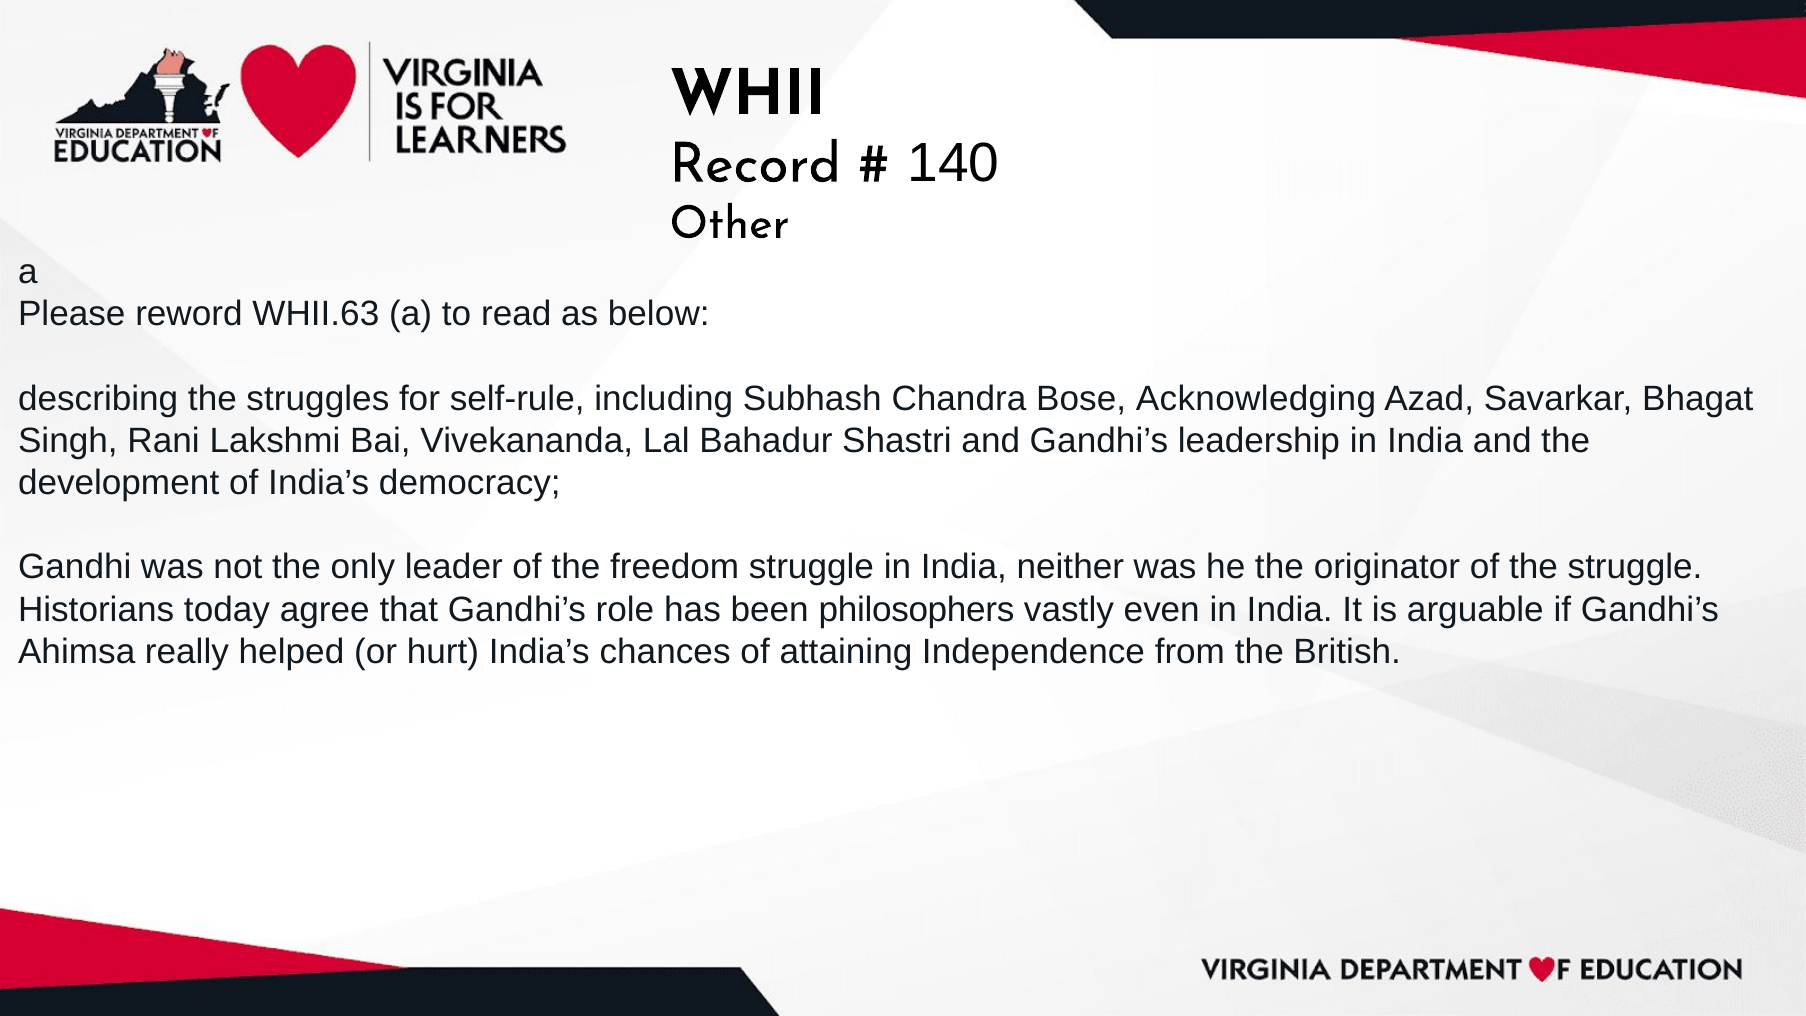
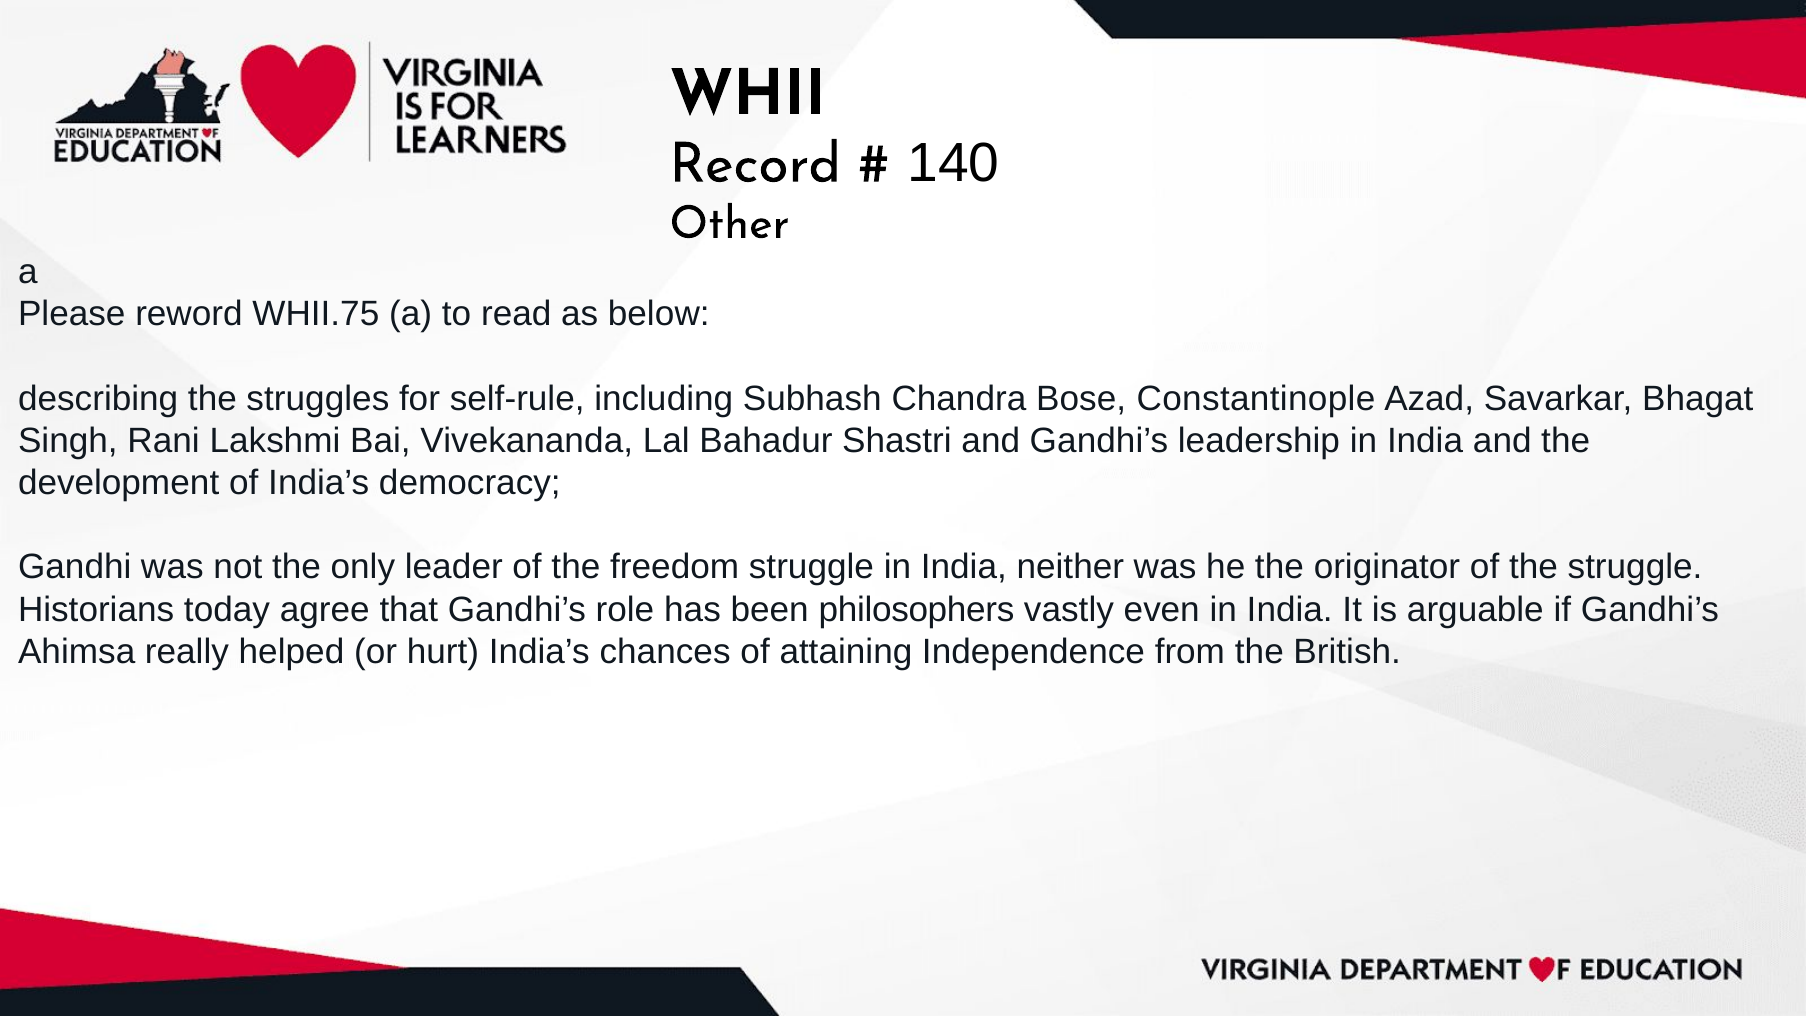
WHII.63: WHII.63 -> WHII.75
Acknowledging: Acknowledging -> Constantinople
